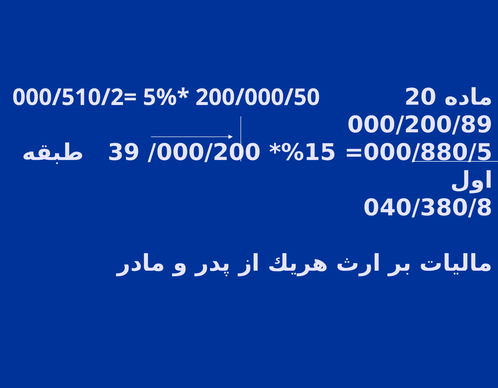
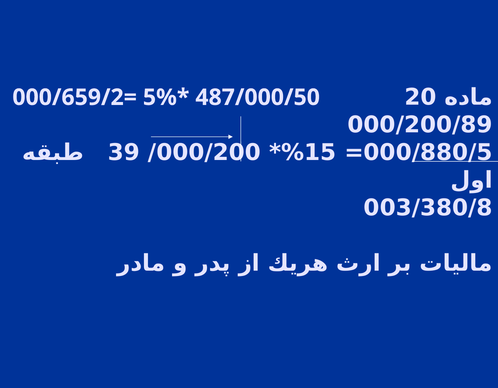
000/510/2=: 000/510/2= -> 000/659/2=
200/000/50: 200/000/50 -> 487/000/50
040/380/8: 040/380/8 -> 003/380/8
